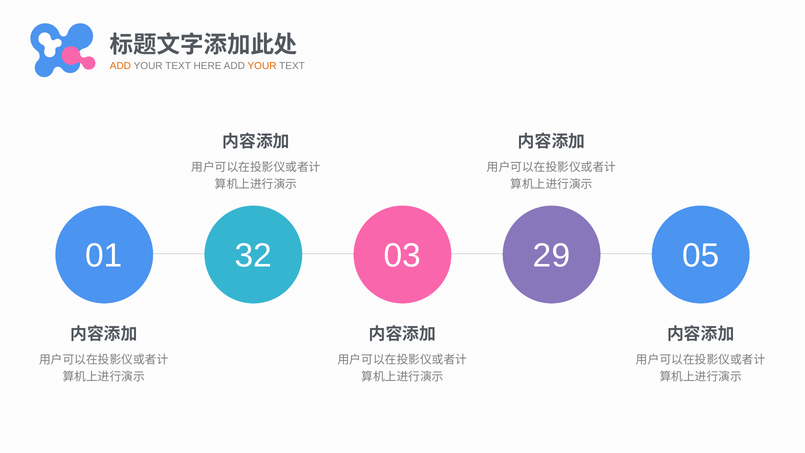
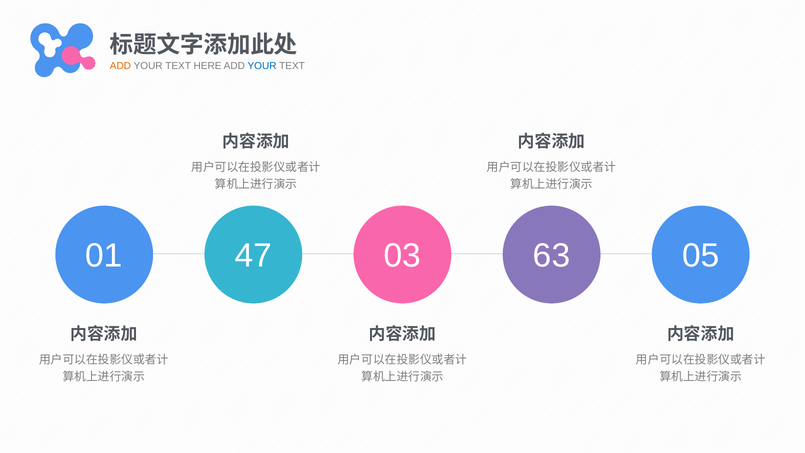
YOUR at (262, 66) colour: orange -> blue
32: 32 -> 47
29: 29 -> 63
